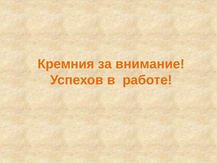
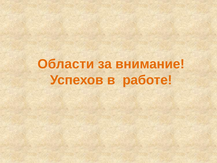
Кремния: Кремния -> Области
